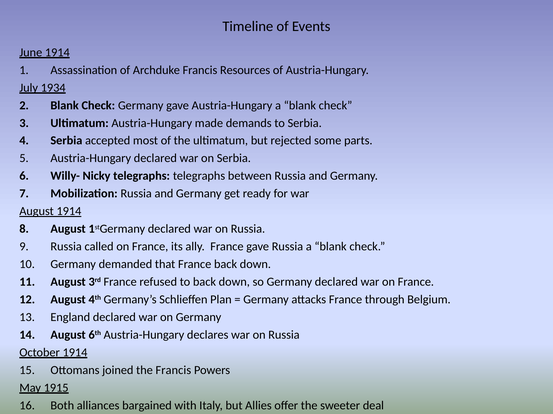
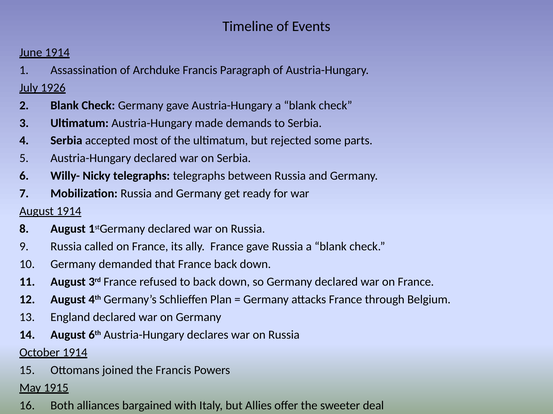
Resources: Resources -> Paragraph
1934: 1934 -> 1926
